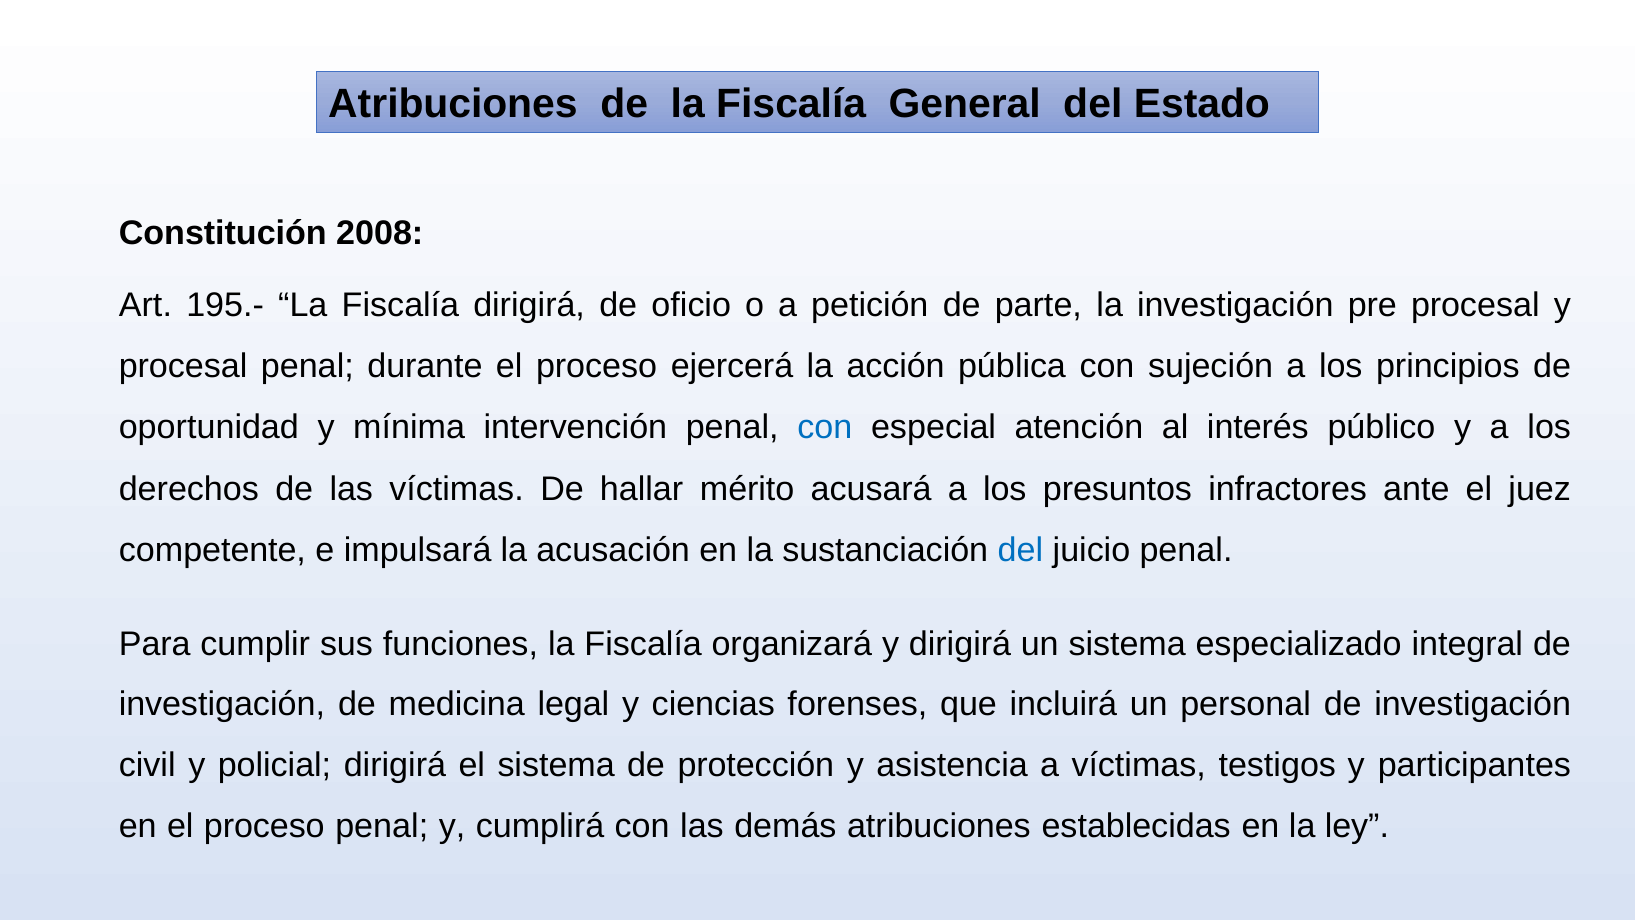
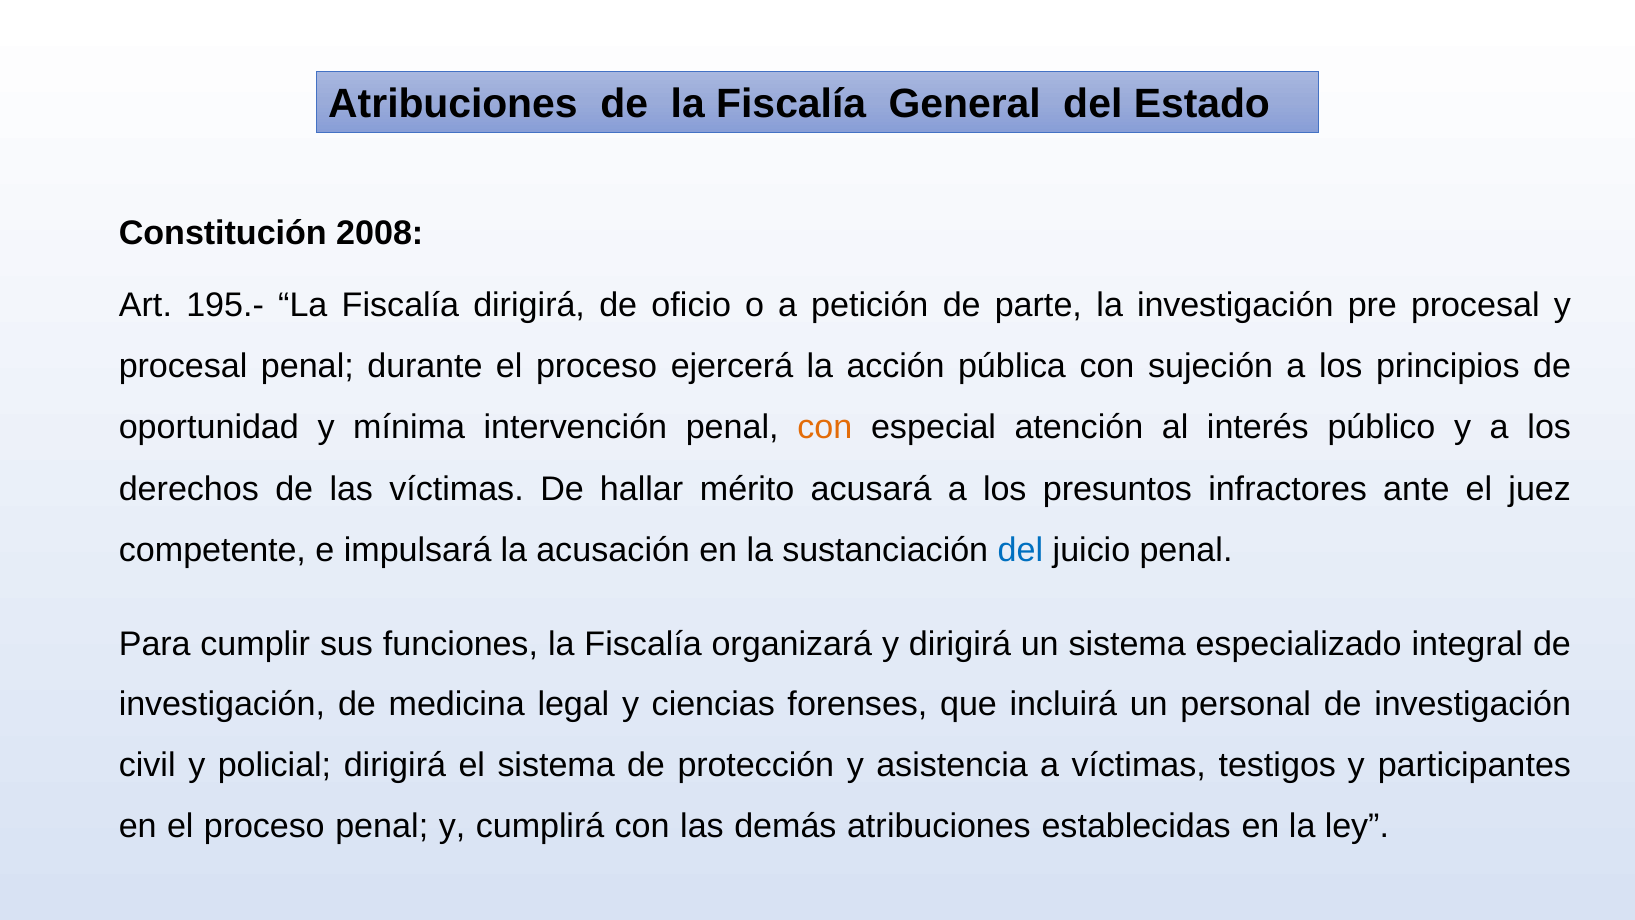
con at (825, 427) colour: blue -> orange
